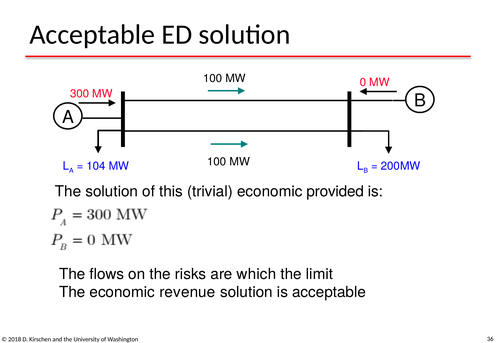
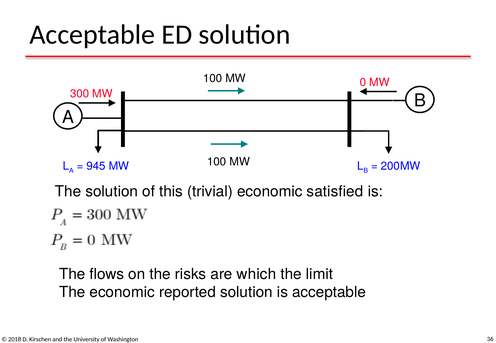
104: 104 -> 945
provided: provided -> satisfied
revenue: revenue -> reported
